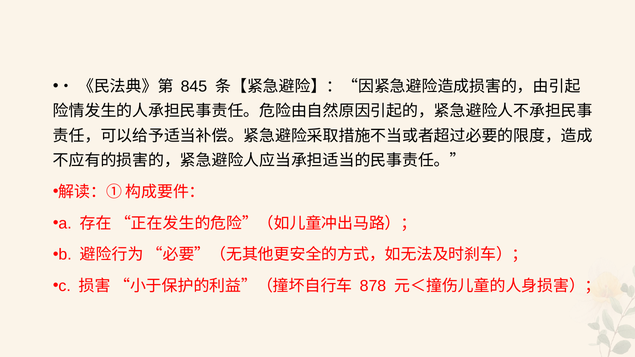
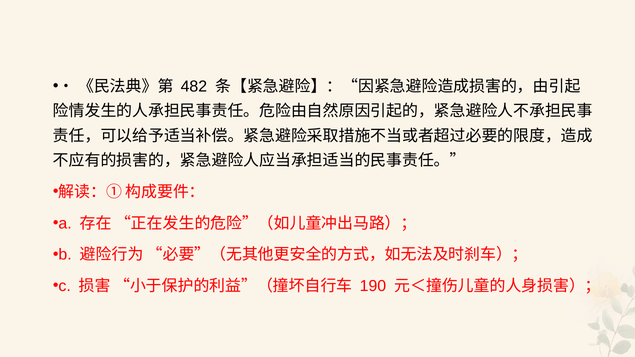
845: 845 -> 482
878: 878 -> 190
